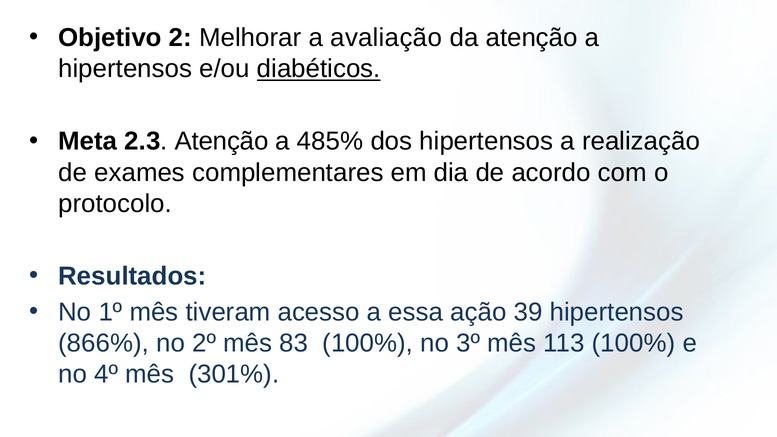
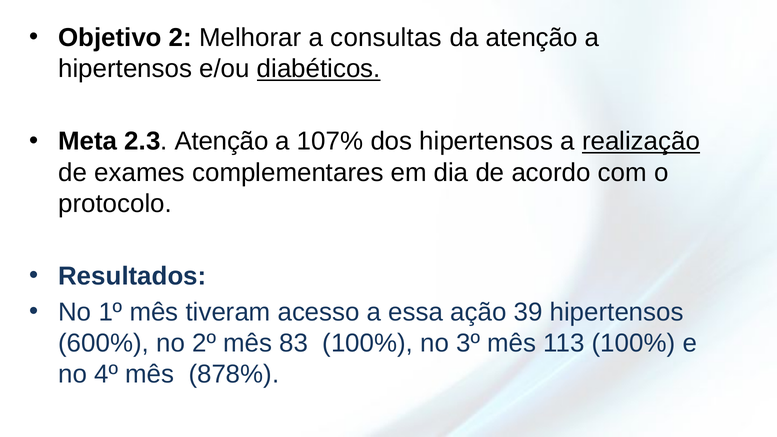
avaliação: avaliação -> consultas
485%: 485% -> 107%
realização underline: none -> present
866%: 866% -> 600%
301%: 301% -> 878%
